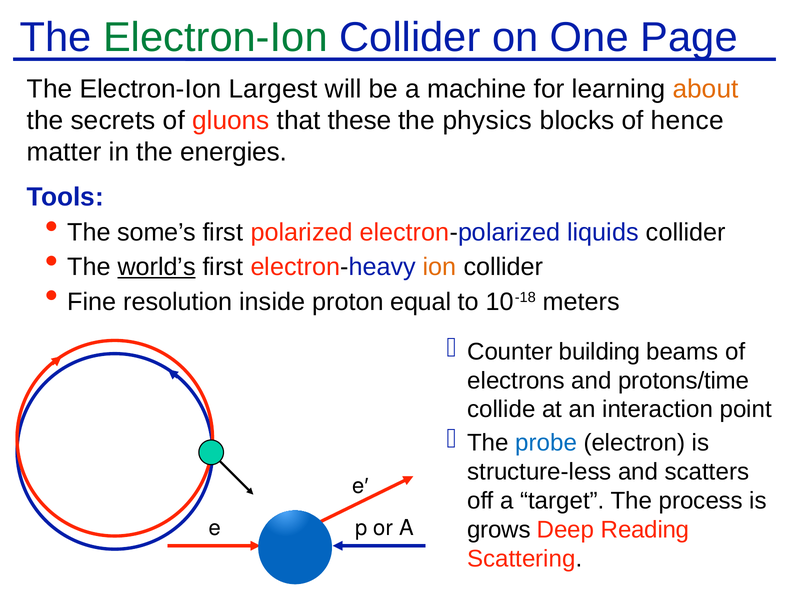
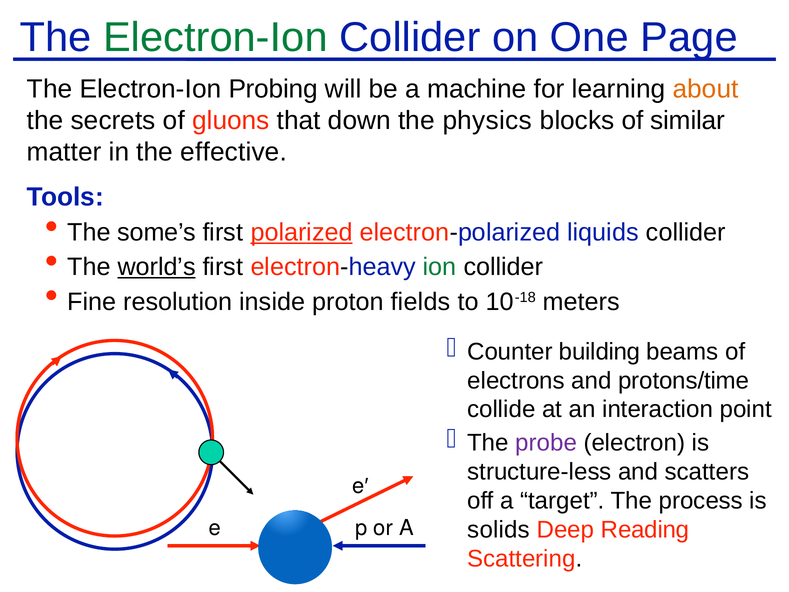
Largest: Largest -> Probing
these: these -> down
hence: hence -> similar
energies: energies -> effective
polarized underline: none -> present
ion colour: orange -> green
equal: equal -> fields
probe colour: blue -> purple
grows: grows -> solids
